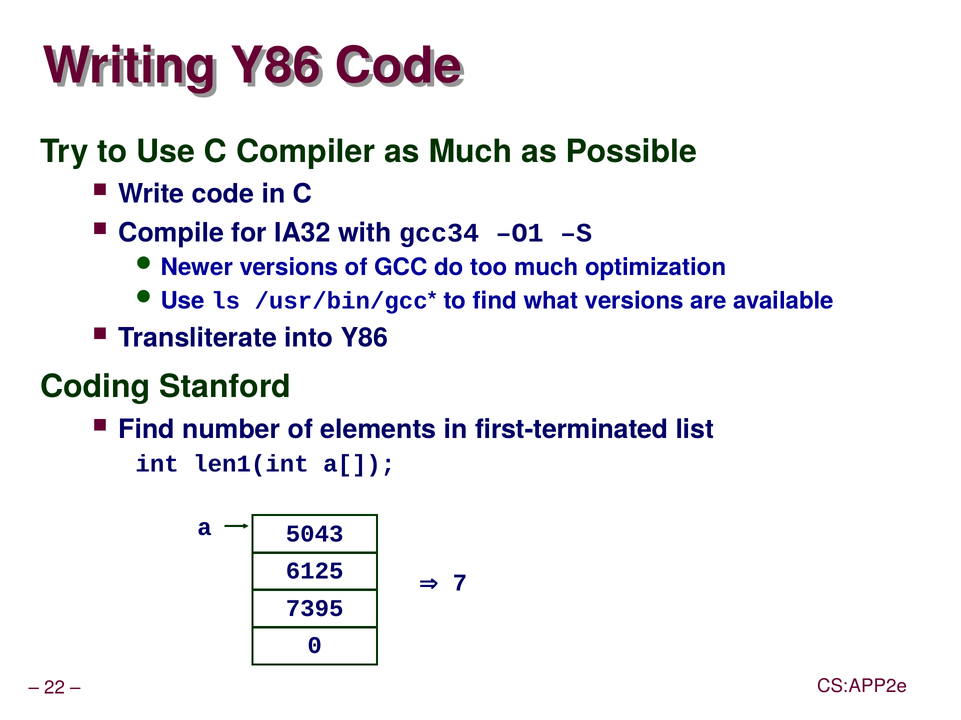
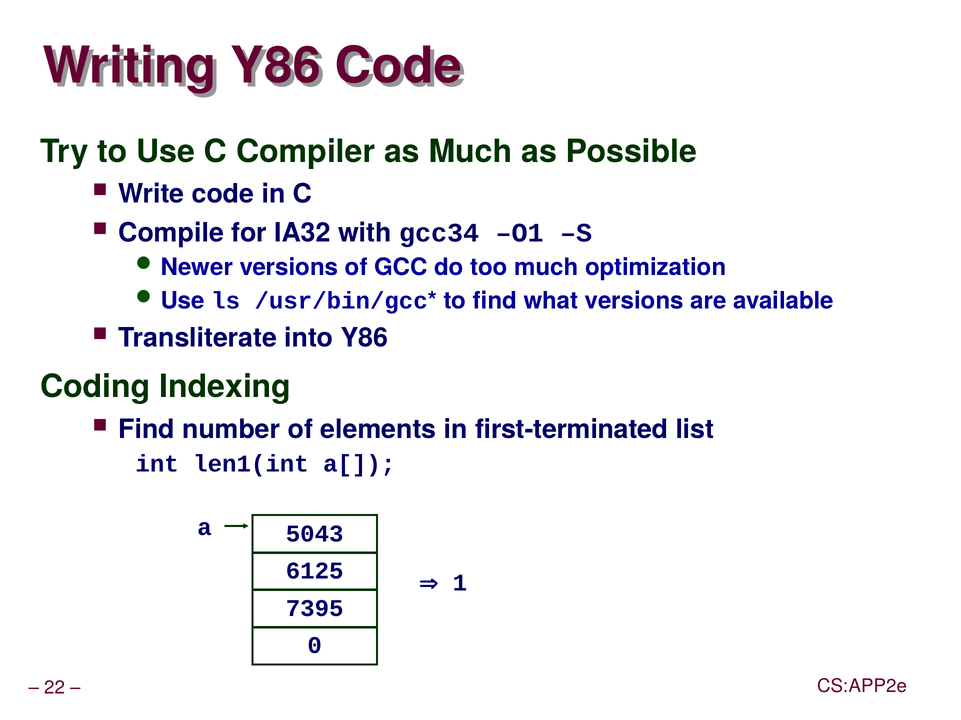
Stanford: Stanford -> Indexing
7: 7 -> 1
